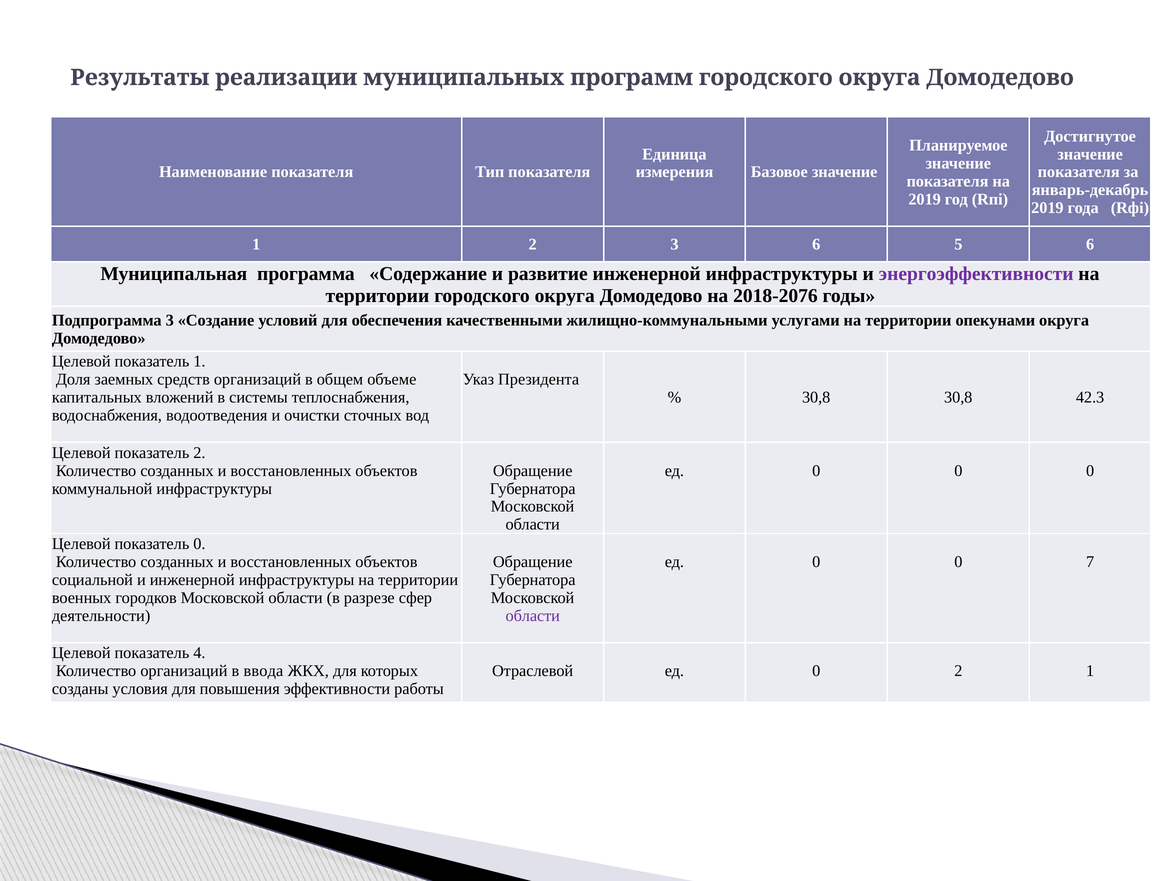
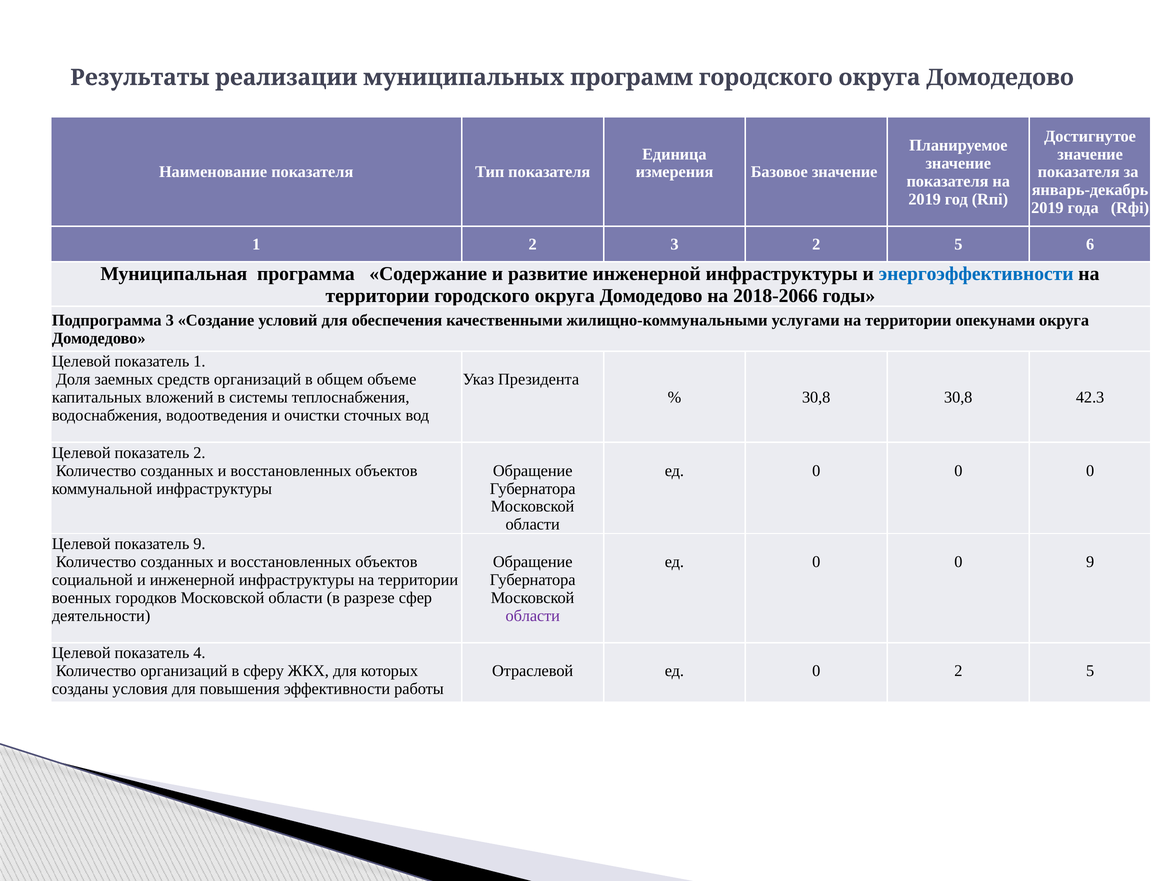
3 6: 6 -> 2
энергоэффективности colour: purple -> blue
2018-2076: 2018-2076 -> 2018-2066
показатель 0: 0 -> 9
0 7: 7 -> 9
ввода: ввода -> сферу
0 2 1: 1 -> 5
